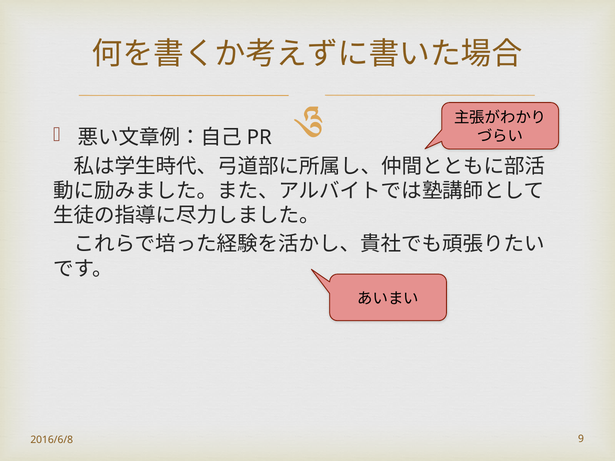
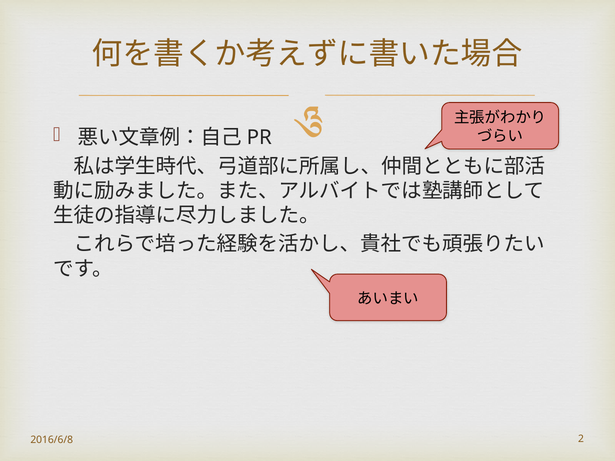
9: 9 -> 2
